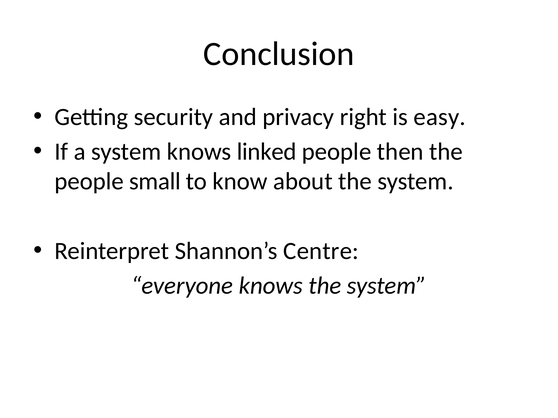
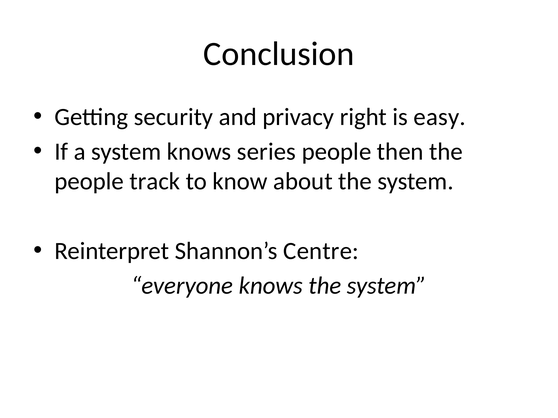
linked: linked -> series
small: small -> track
